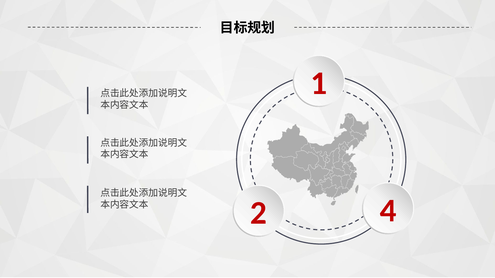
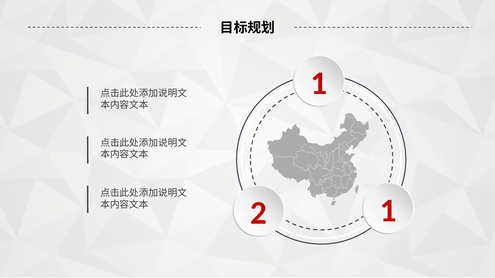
2 4: 4 -> 1
